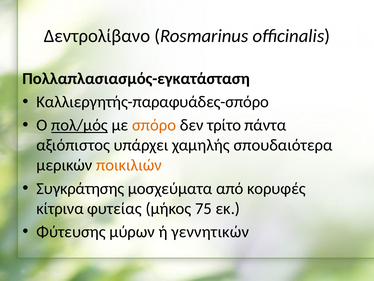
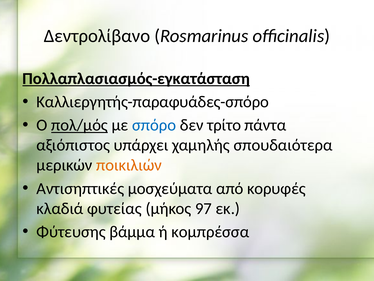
Πολλαπλασιασμός-εγκατάσταση underline: none -> present
σπόρο colour: orange -> blue
Συγκράτησης: Συγκράτησης -> Αντισηπτικές
κίτρινα: κίτρινα -> κλαδιά
75: 75 -> 97
μύρων: μύρων -> βάμμα
γεννητικών: γεννητικών -> κομπρέσσα
